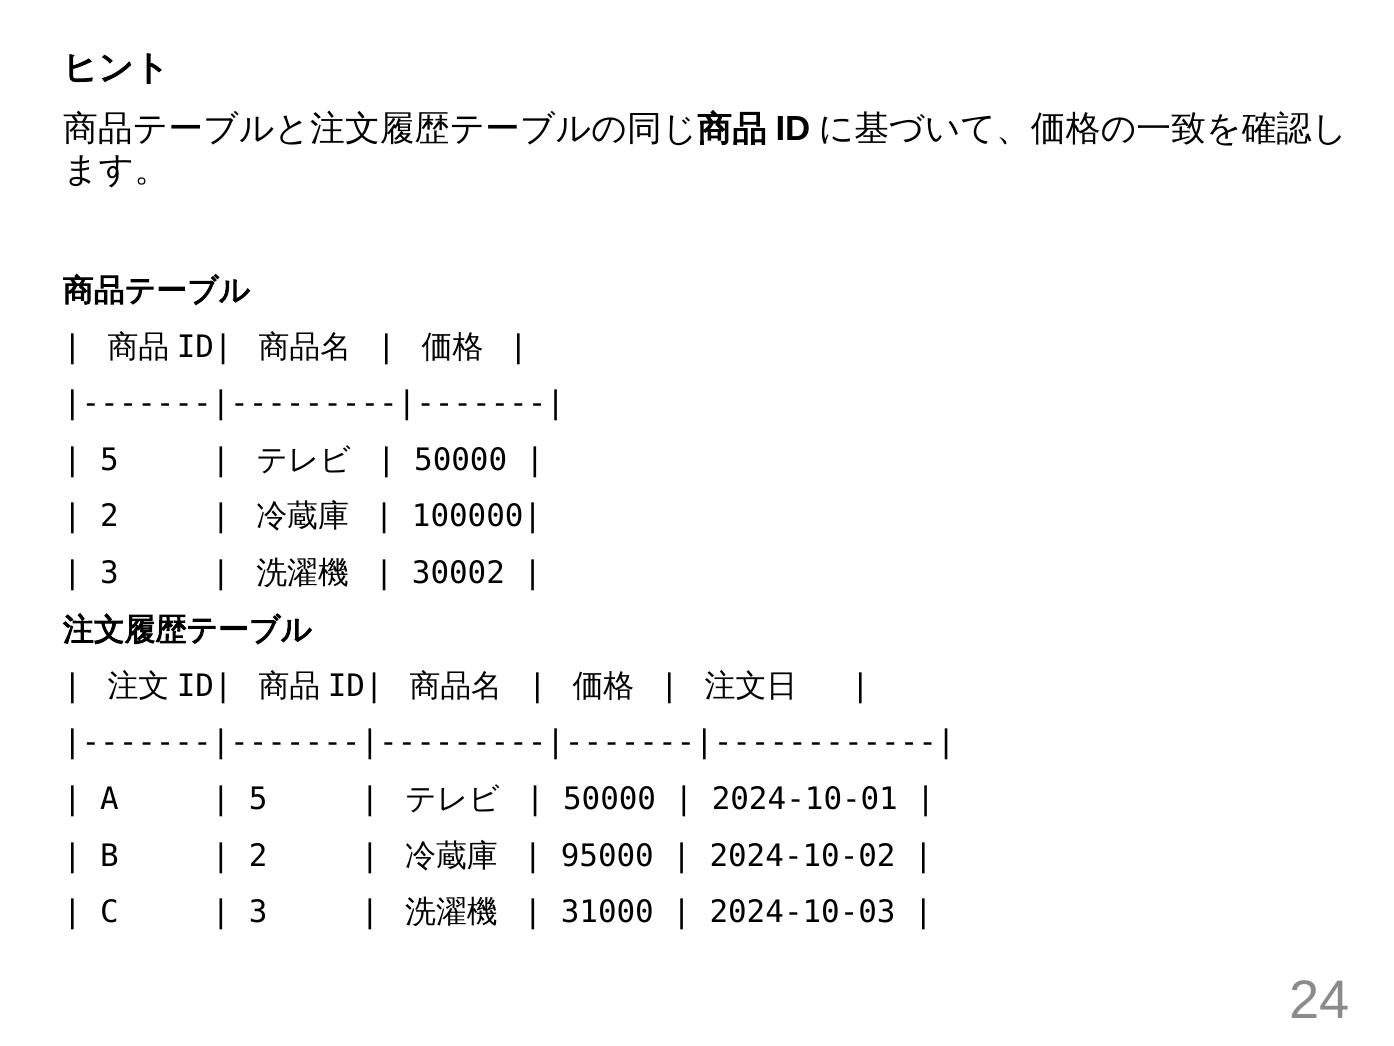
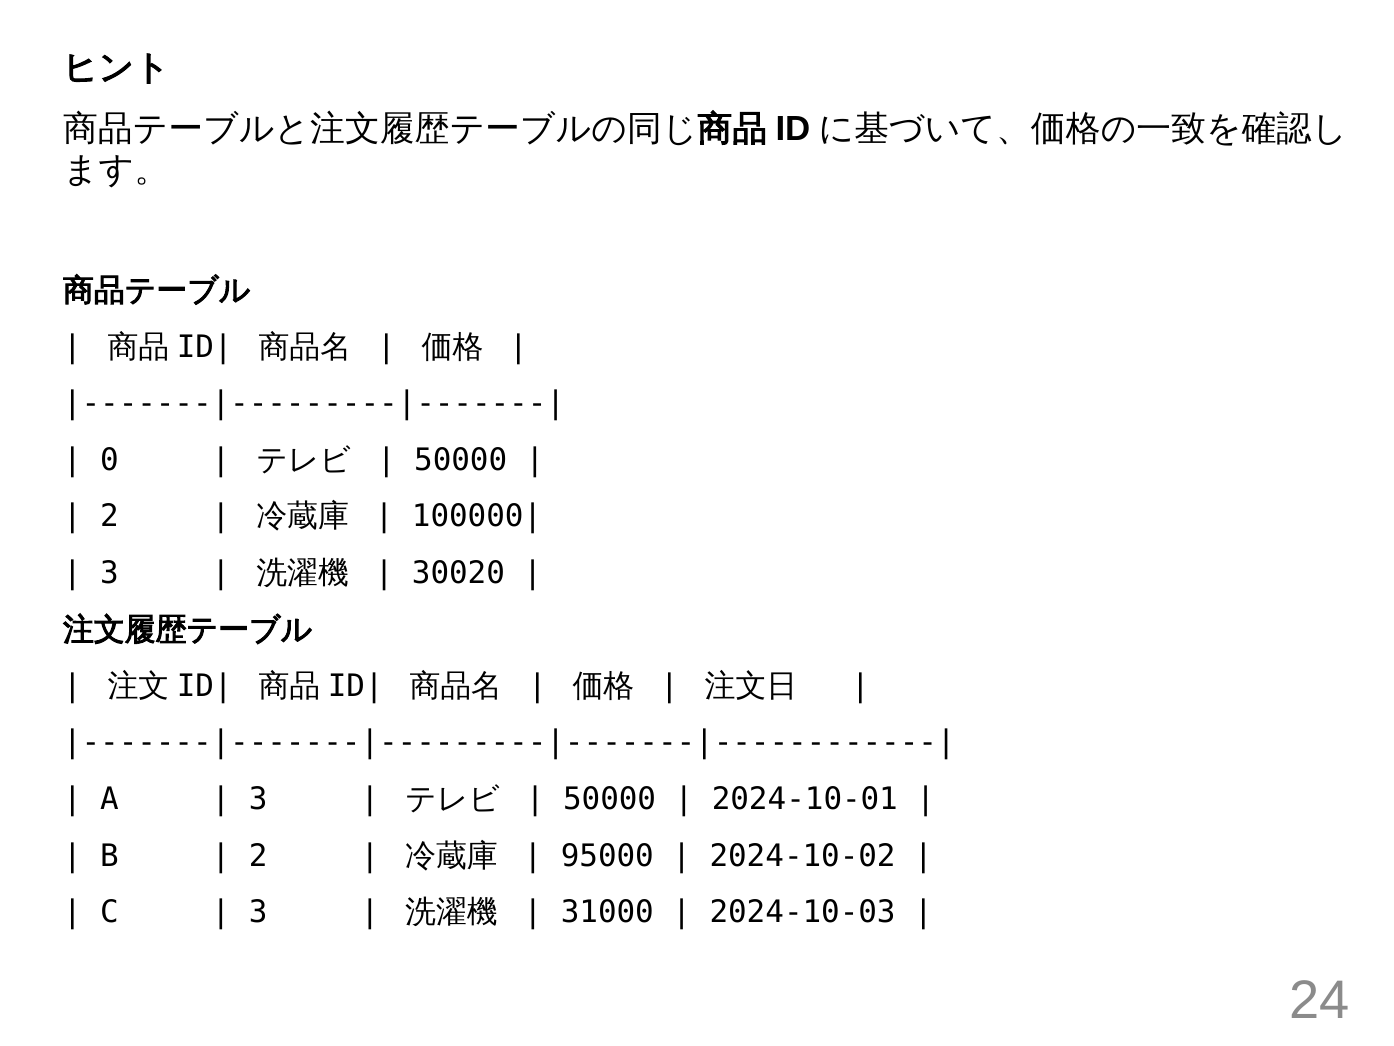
5 at (109, 460): 5 -> 0
30002: 30002 -> 30020
5 at (258, 799): 5 -> 3
